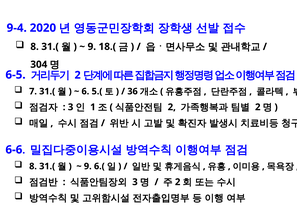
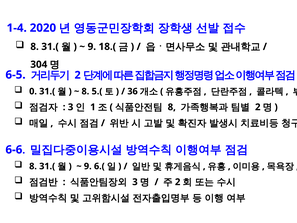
9-4: 9-4 -> 1-4
7: 7 -> 0
6 at (85, 91): 6 -> 8
2 at (172, 107): 2 -> 8
